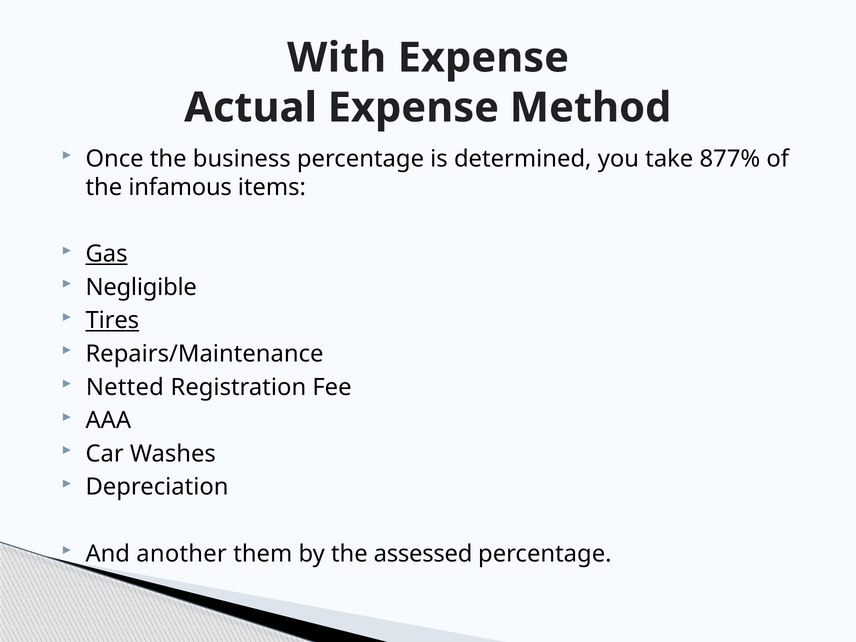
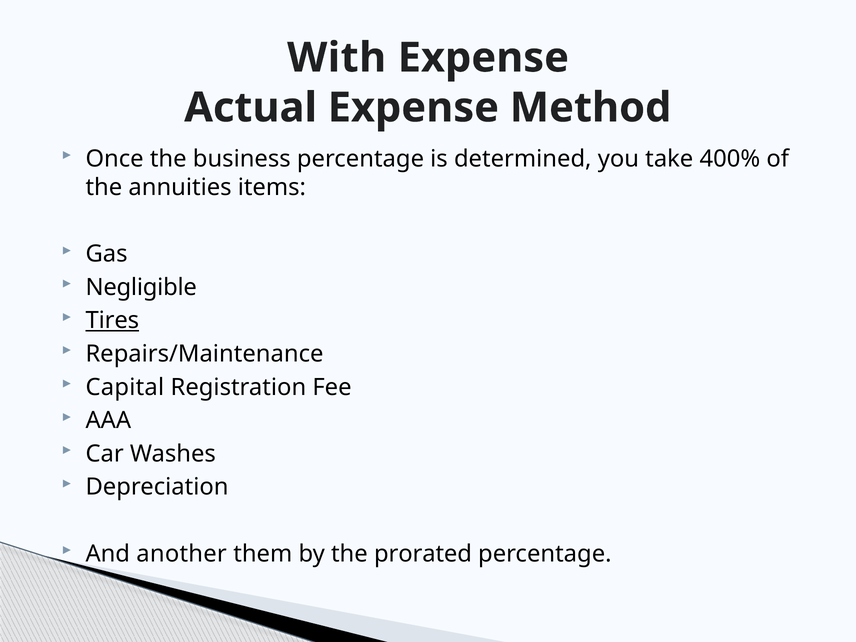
877%: 877% -> 400%
infamous: infamous -> annuities
Gas underline: present -> none
Netted: Netted -> Capital
assessed: assessed -> prorated
